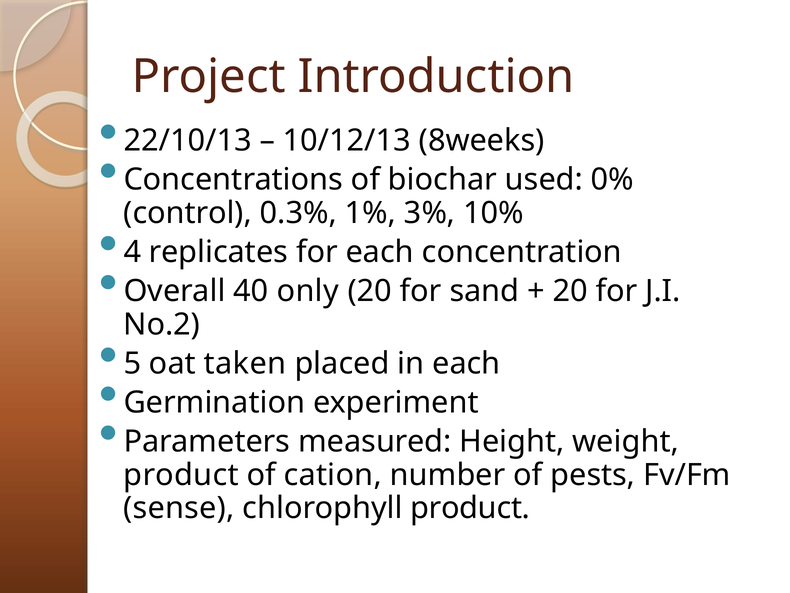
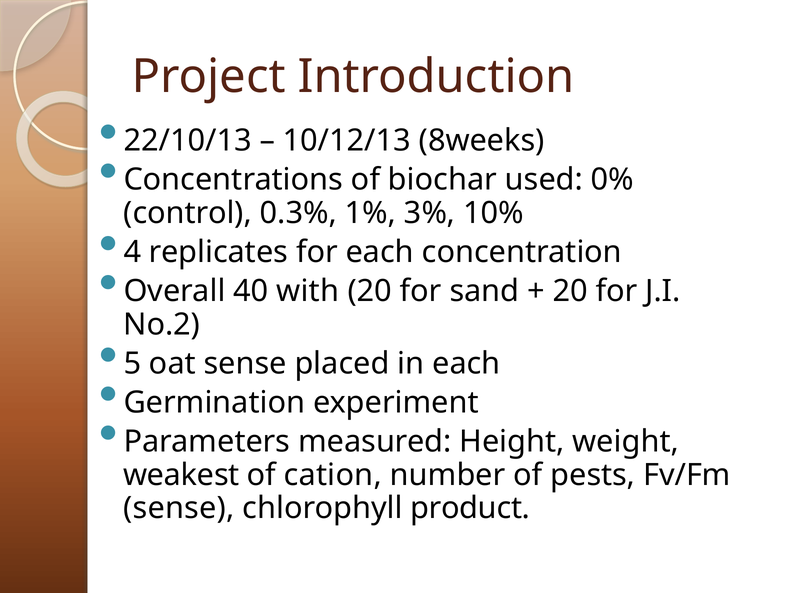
only: only -> with
oat taken: taken -> sense
product at (181, 475): product -> weakest
